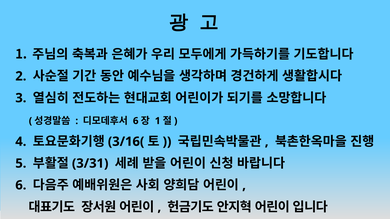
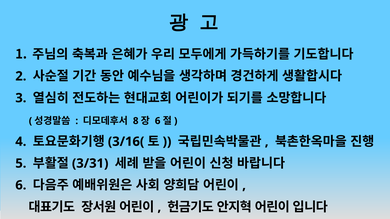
6 at (136, 121): 6 -> 8
1 at (158, 121): 1 -> 6
